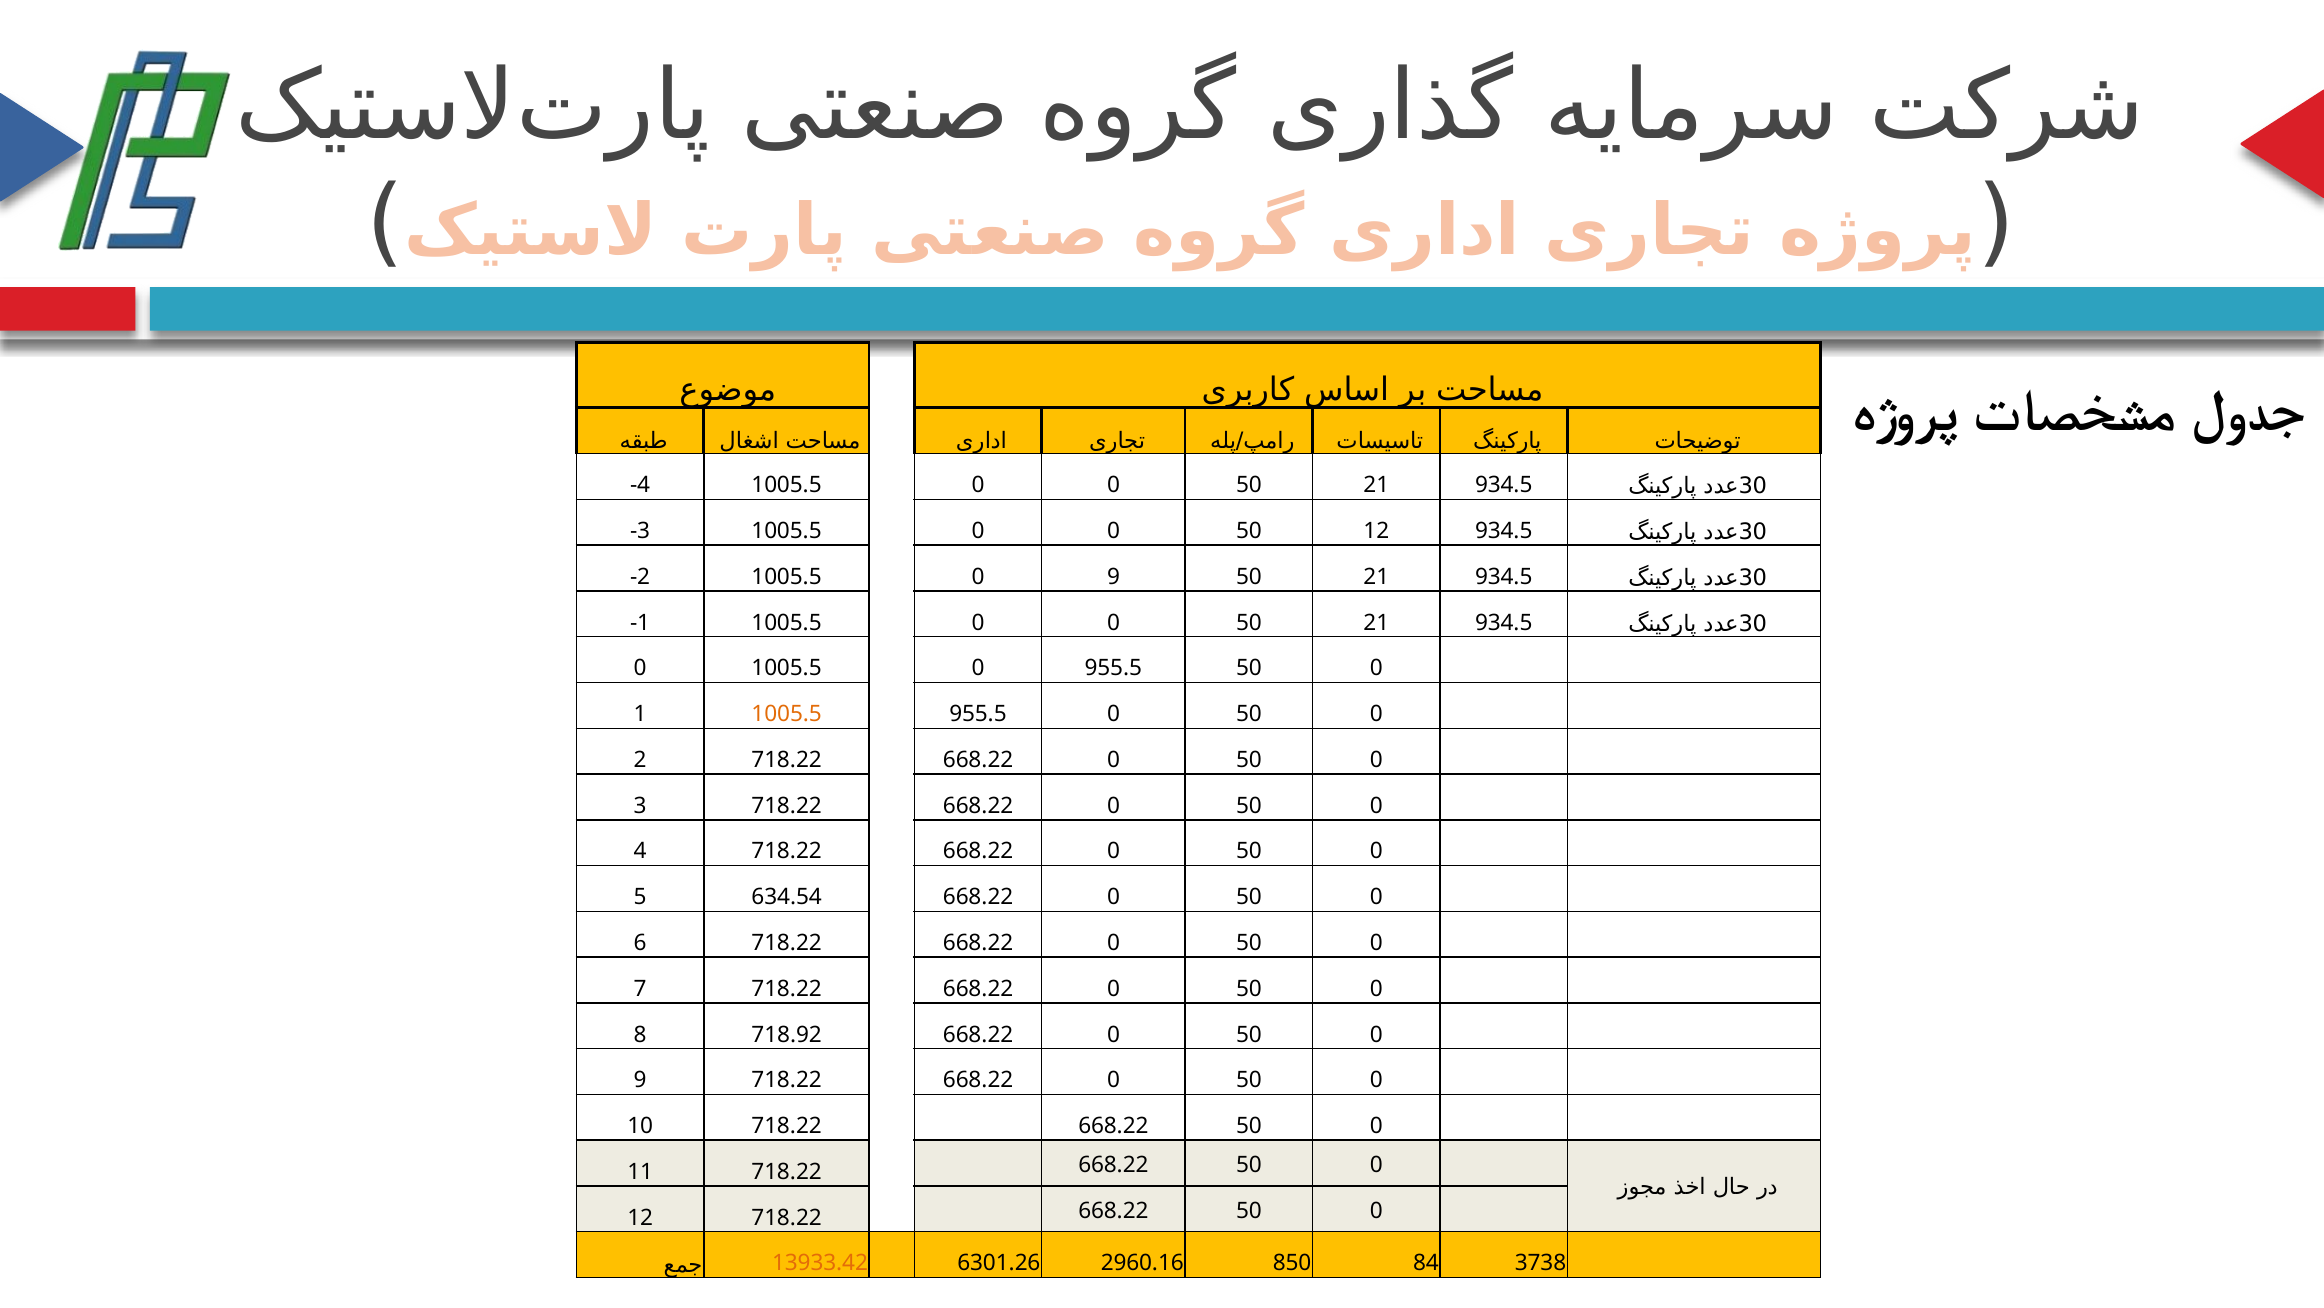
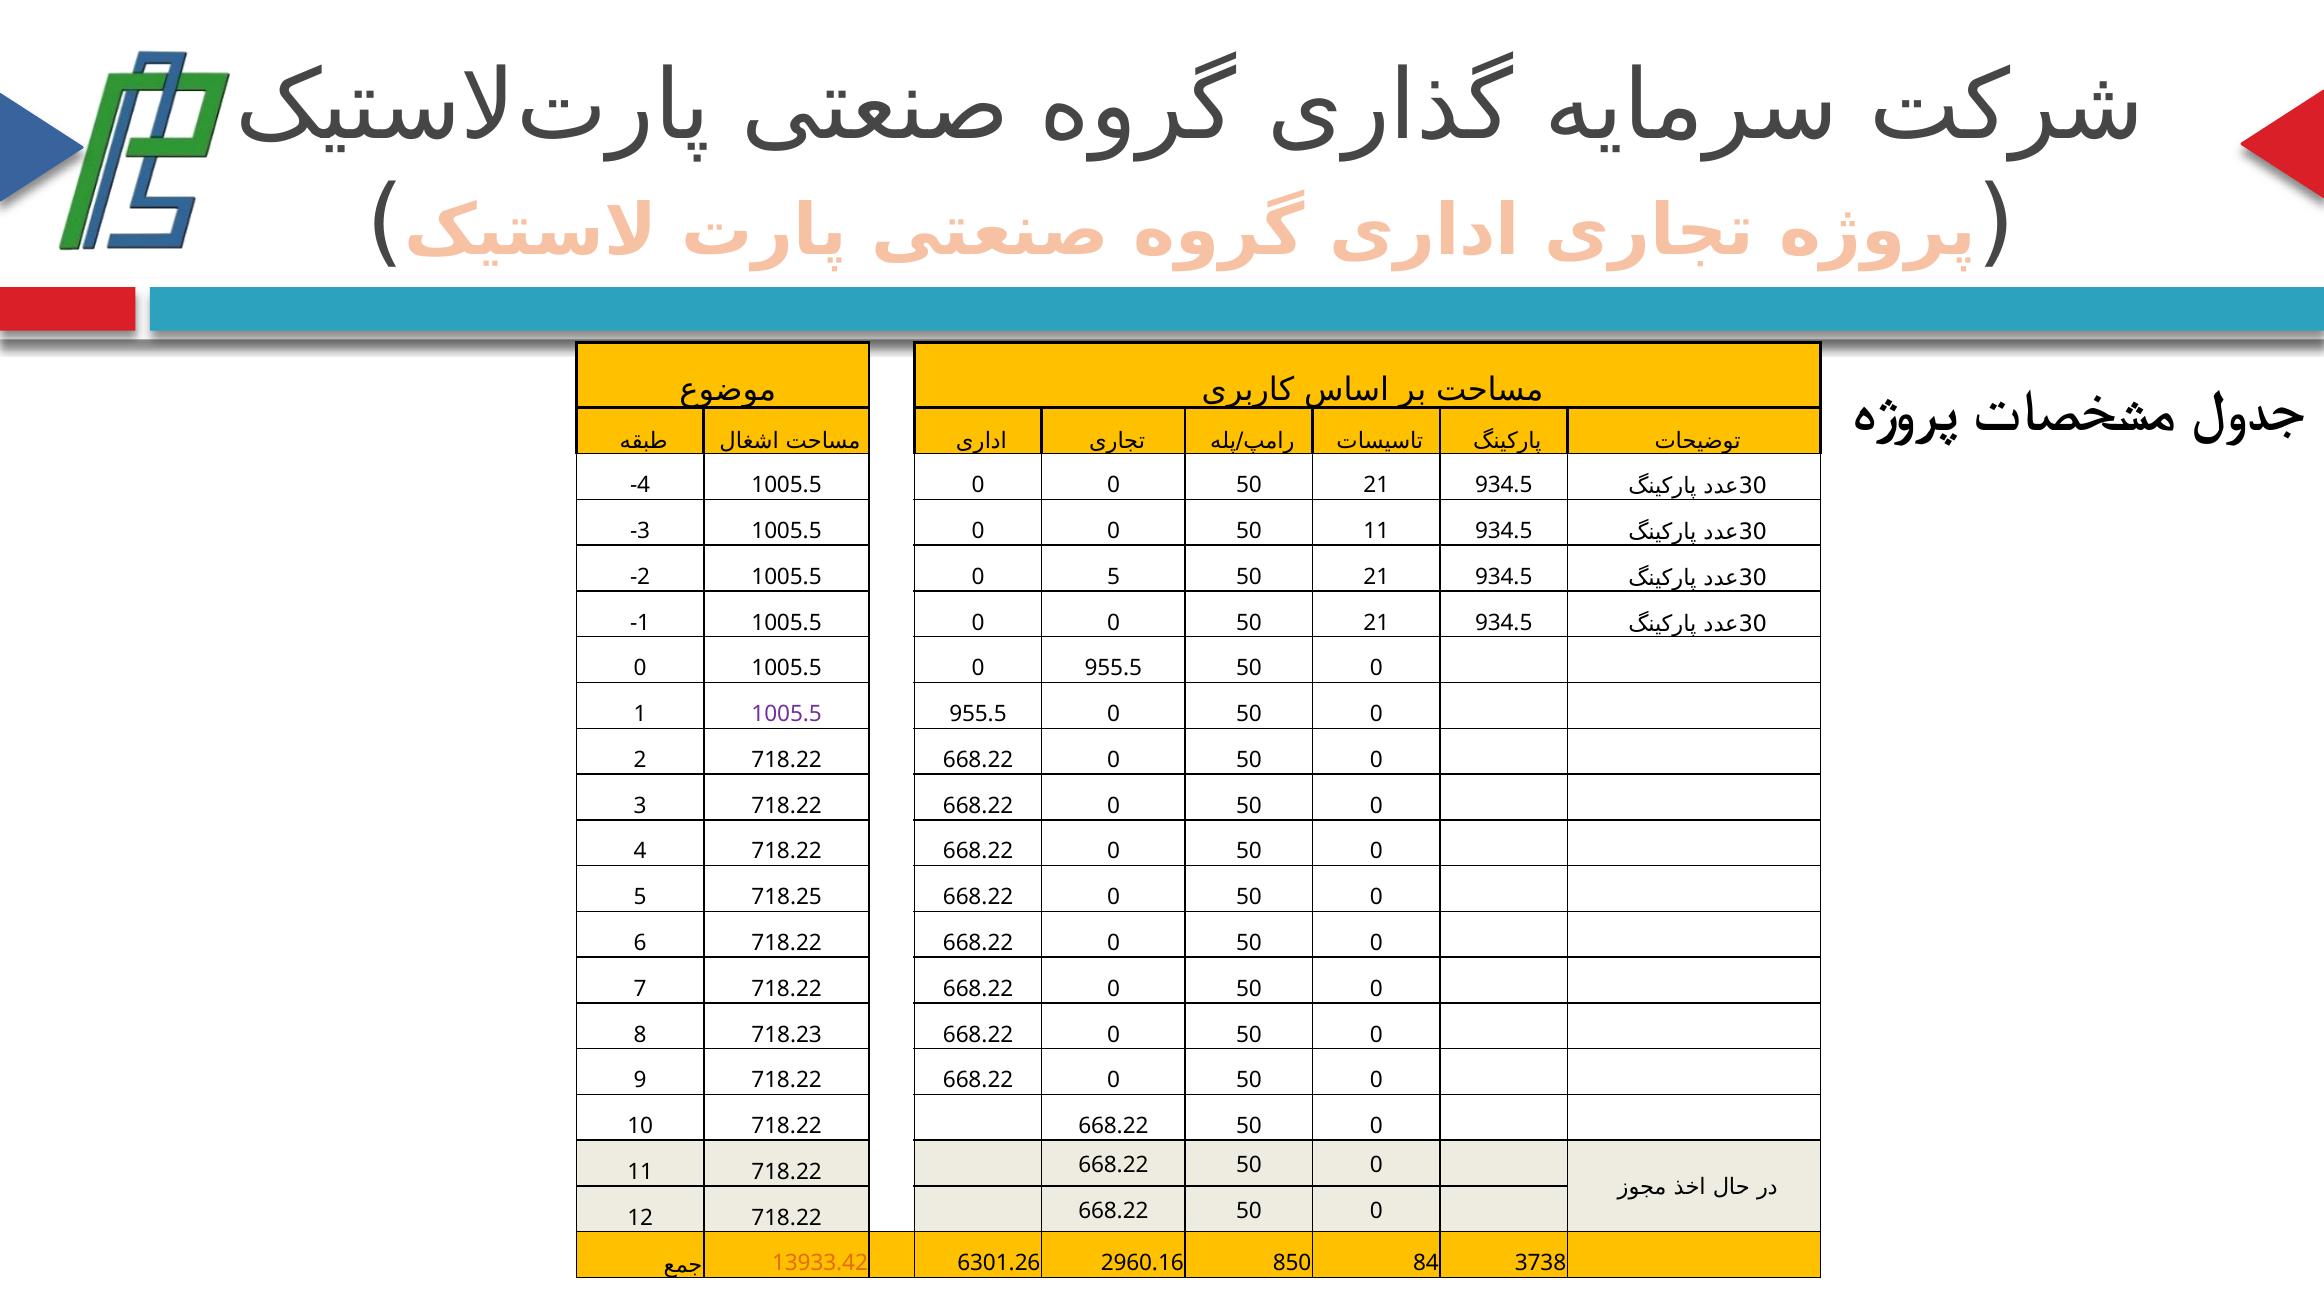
50 12: 12 -> 11
1005.5 0 9: 9 -> 5
1005.5 at (787, 714) colour: orange -> purple
634.54: 634.54 -> 718.25
718.92: 718.92 -> 718.23
